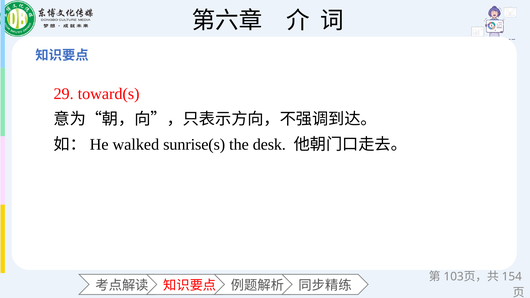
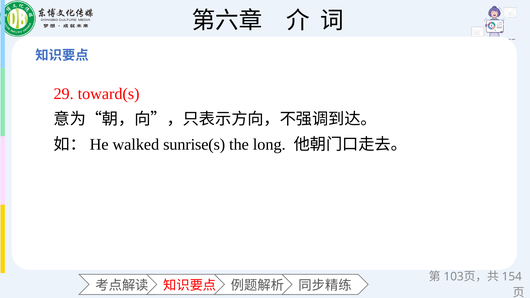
desk: desk -> long
